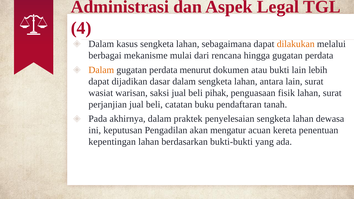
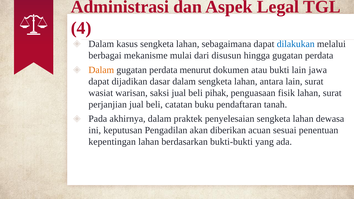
dilakukan colour: orange -> blue
rencana: rencana -> disusun
lebih: lebih -> jawa
mengatur: mengatur -> diberikan
kereta: kereta -> sesuai
